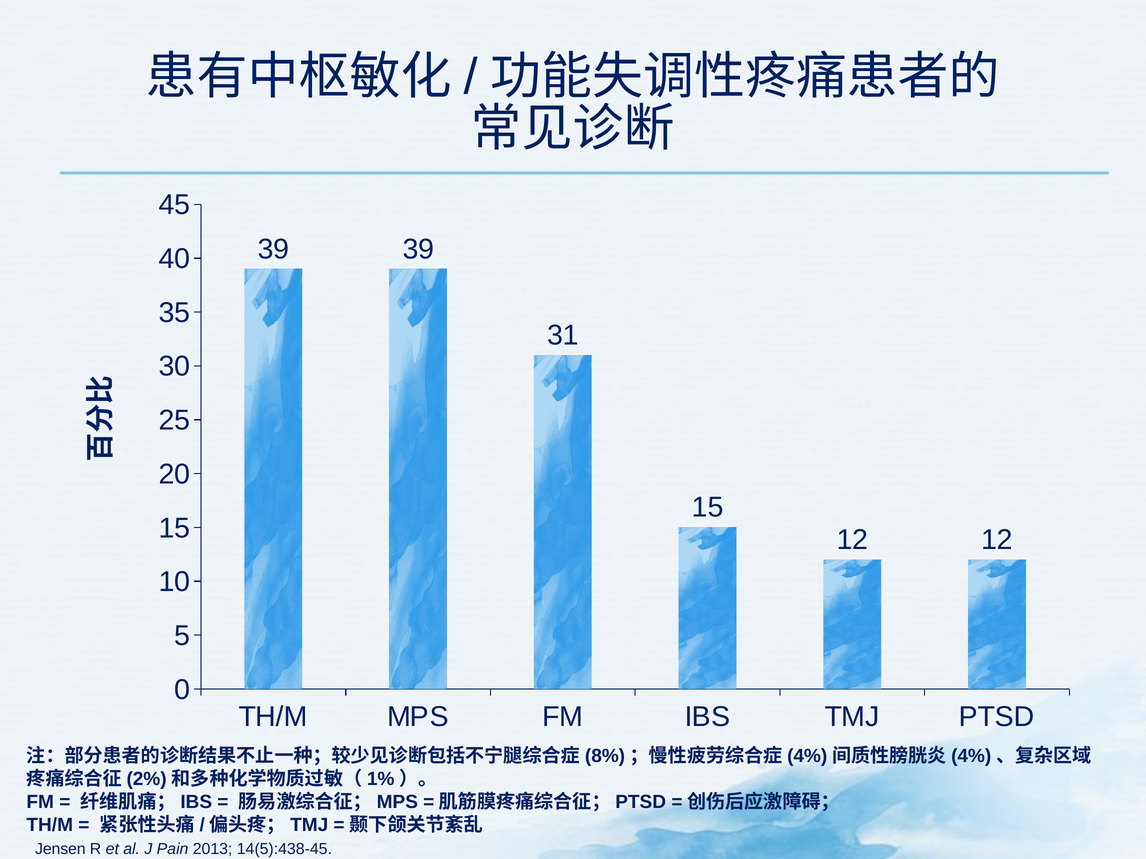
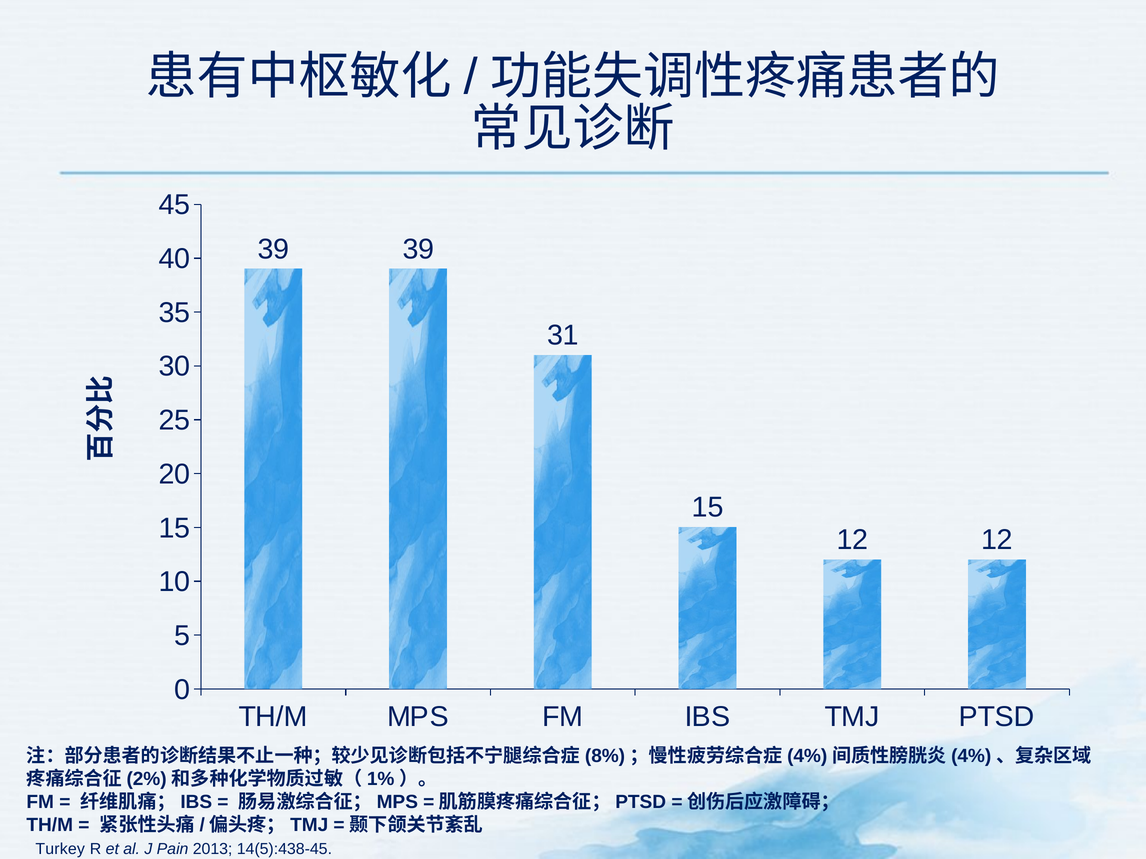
Jensen: Jensen -> Turkey
